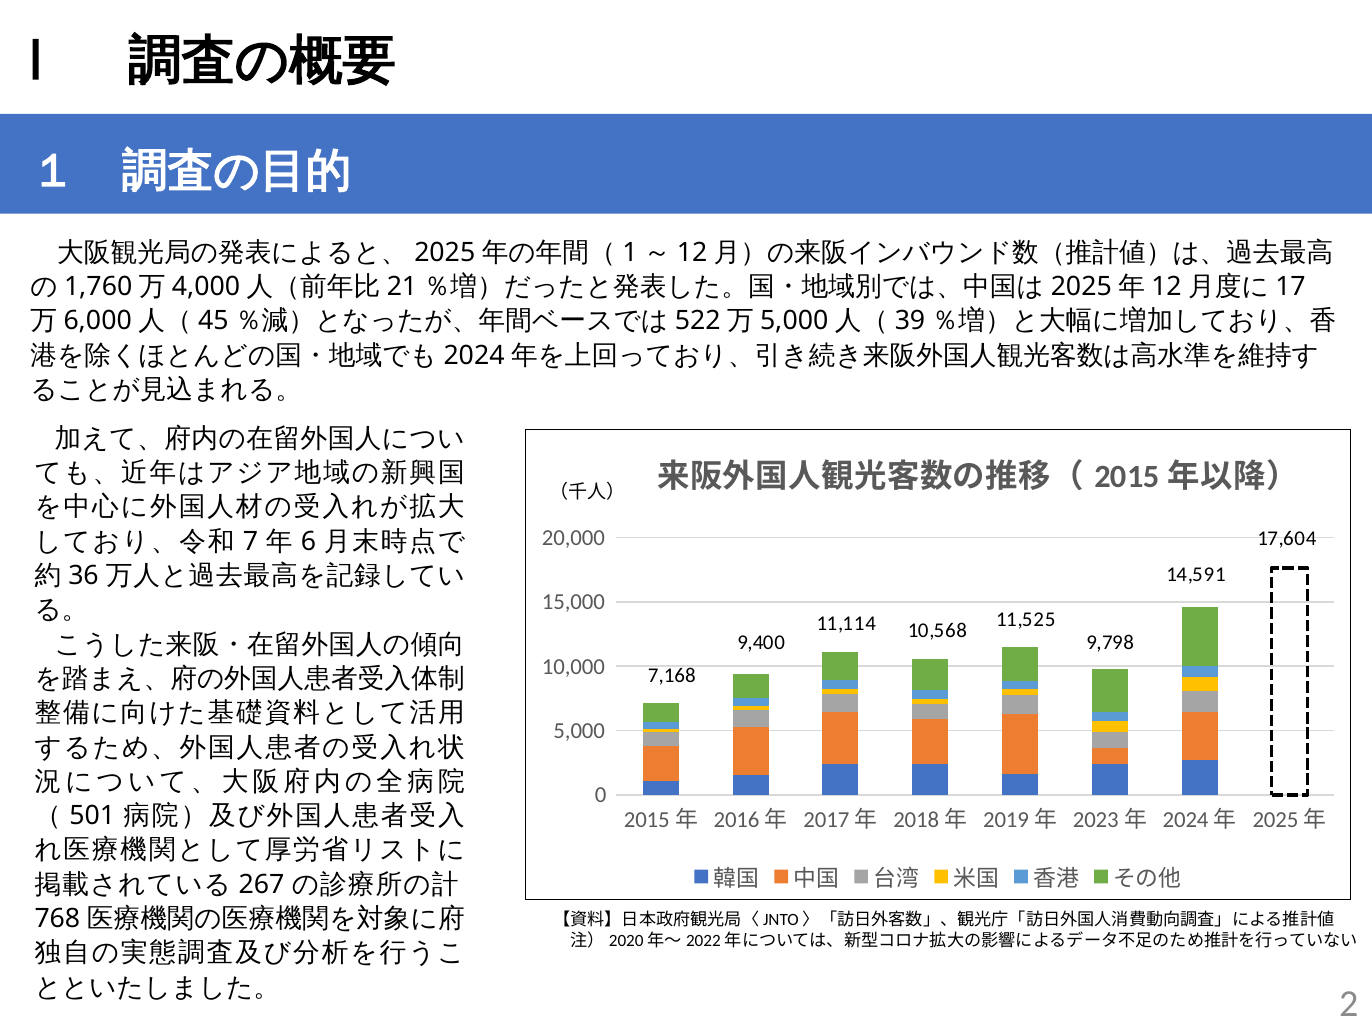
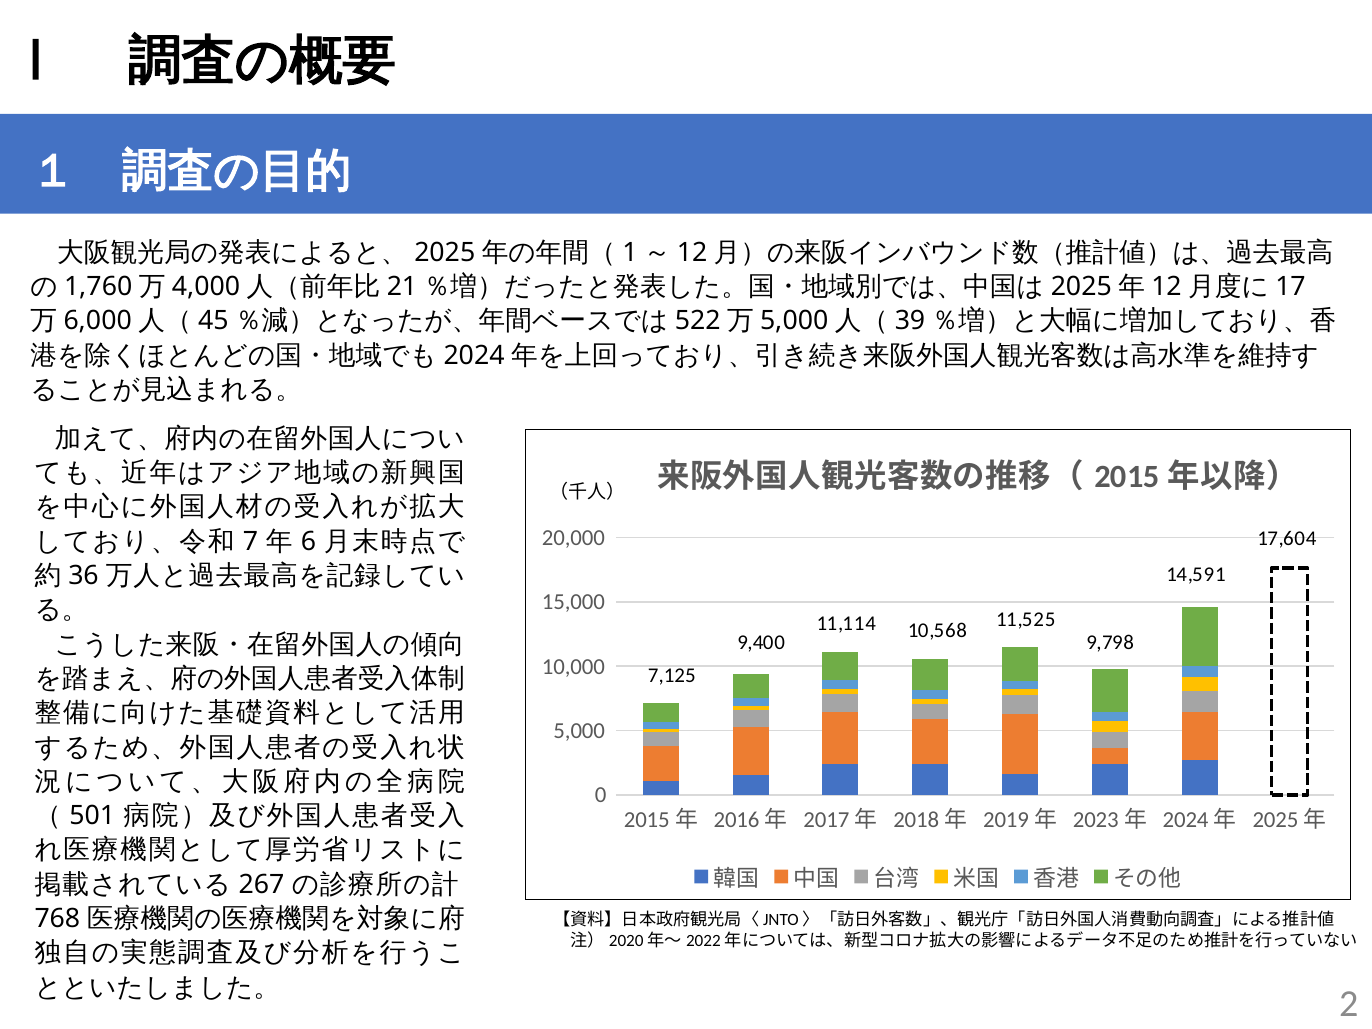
7,168: 7,168 -> 7,125
